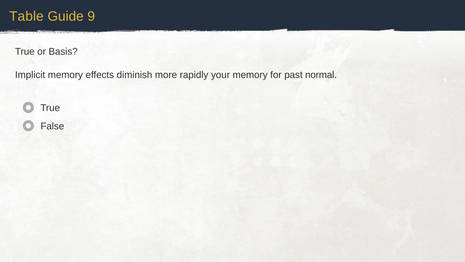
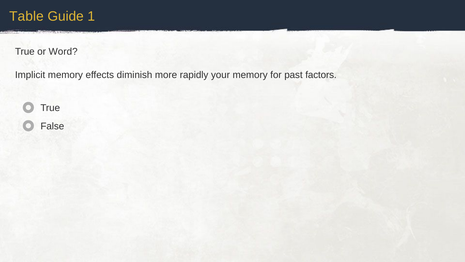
9: 9 -> 1
Basis: Basis -> Word
normal: normal -> factors
